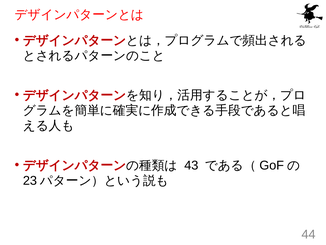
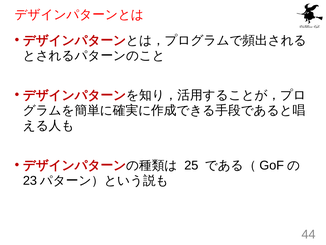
43: 43 -> 25
